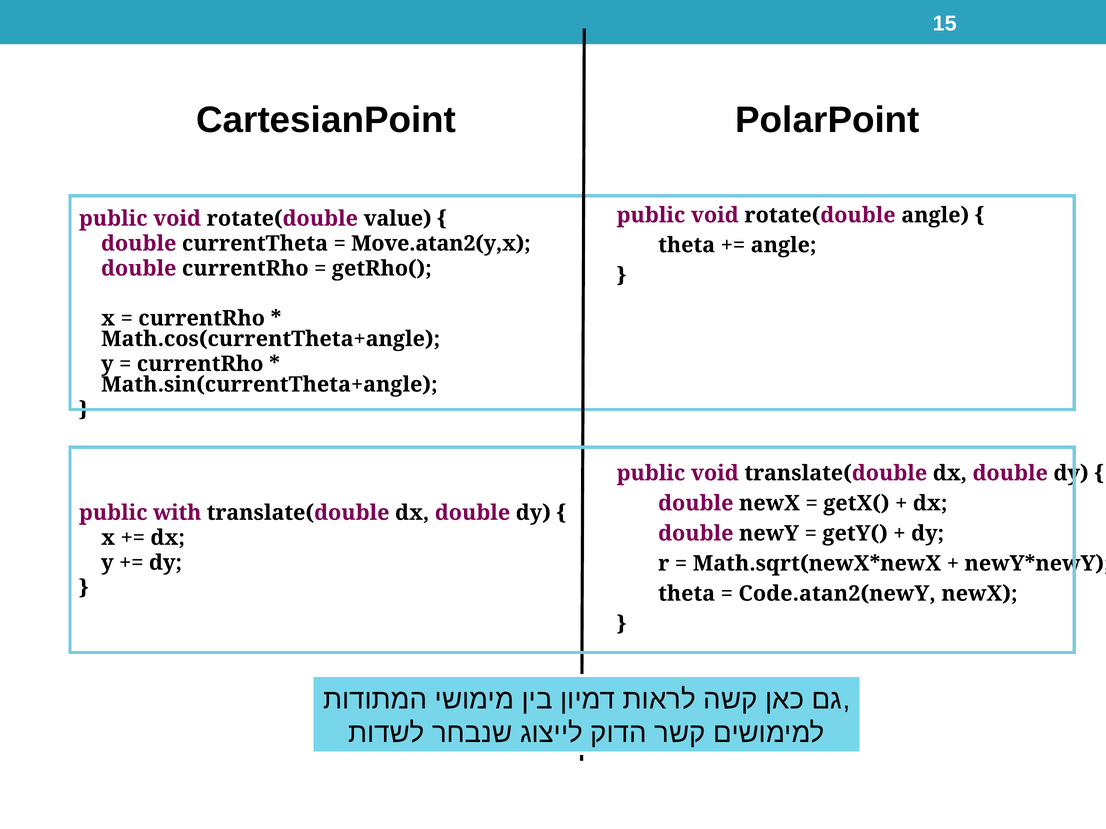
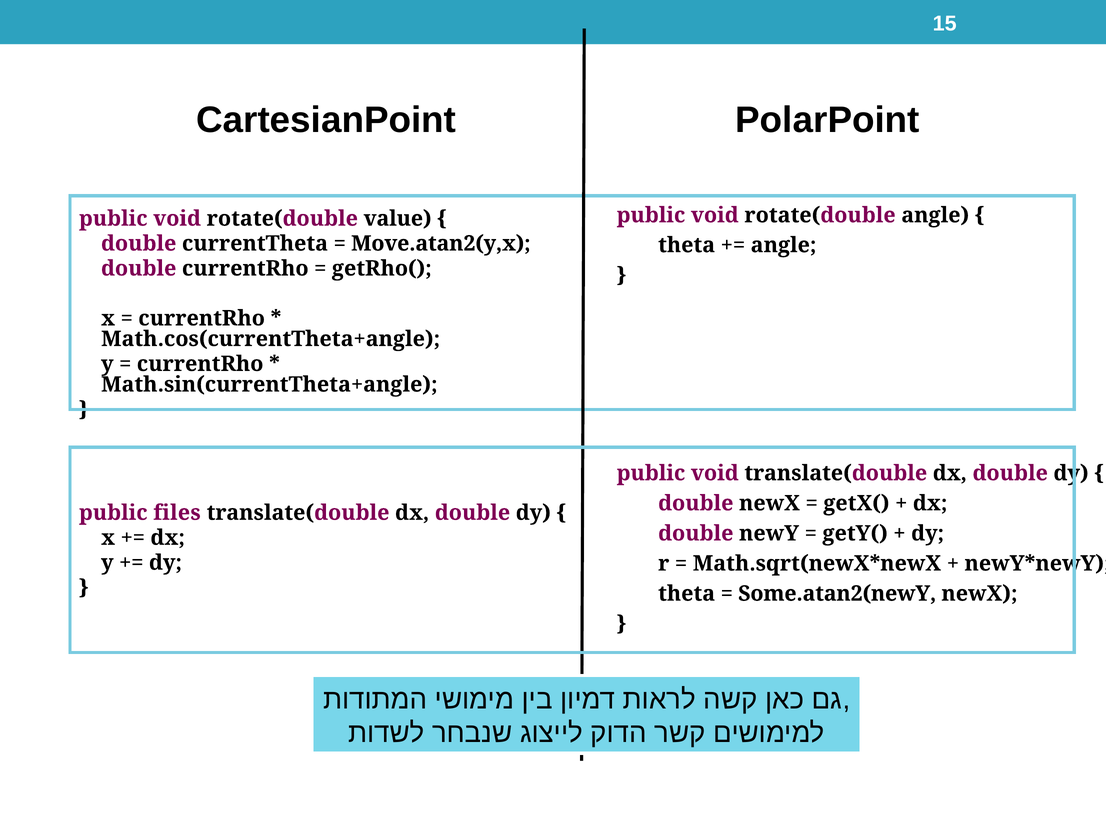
with: with -> files
Code.atan2(newY: Code.atan2(newY -> Some.atan2(newY
